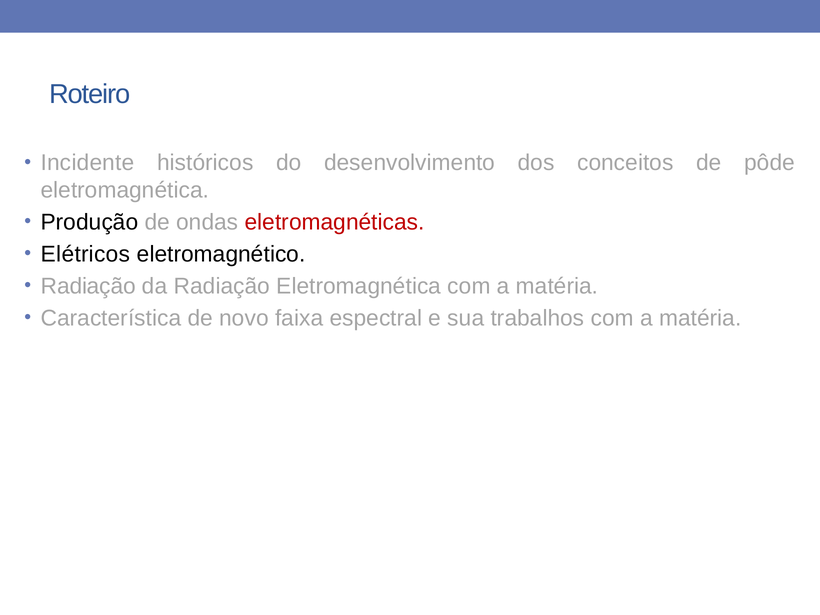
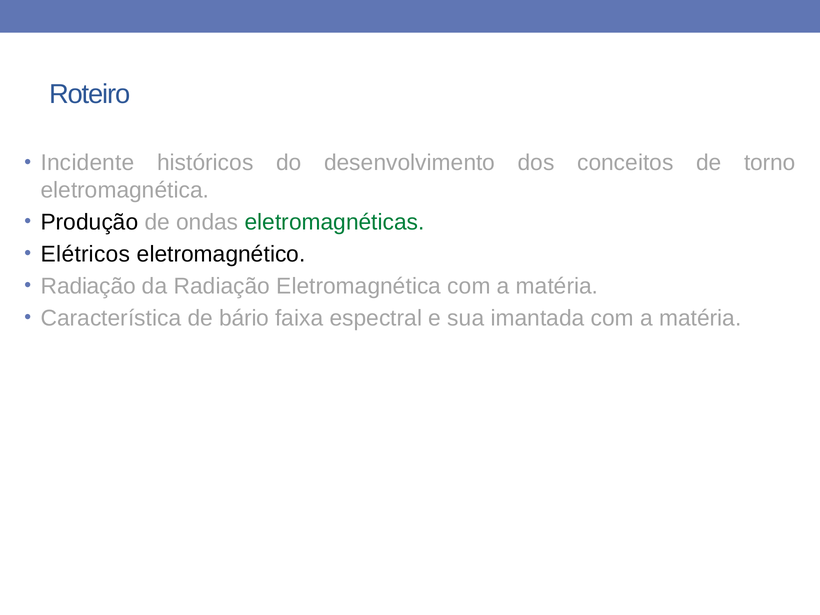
pôde: pôde -> torno
eletromagnéticas colour: red -> green
novo: novo -> bário
trabalhos: trabalhos -> imantada
